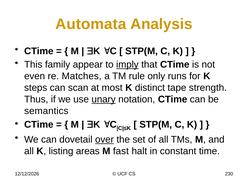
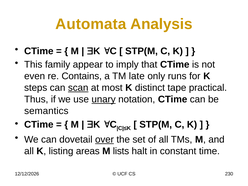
imply underline: present -> none
Matches: Matches -> Contains
rule: rule -> late
scan underline: none -> present
strength: strength -> practical
fast: fast -> lists
